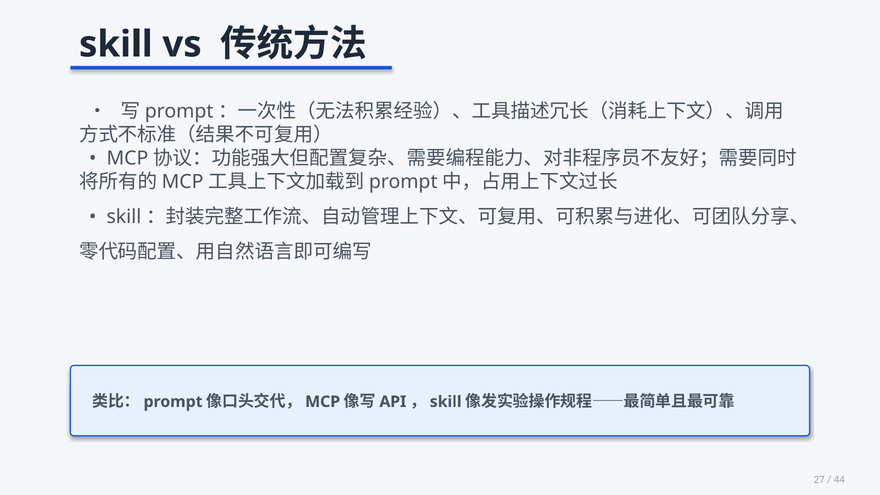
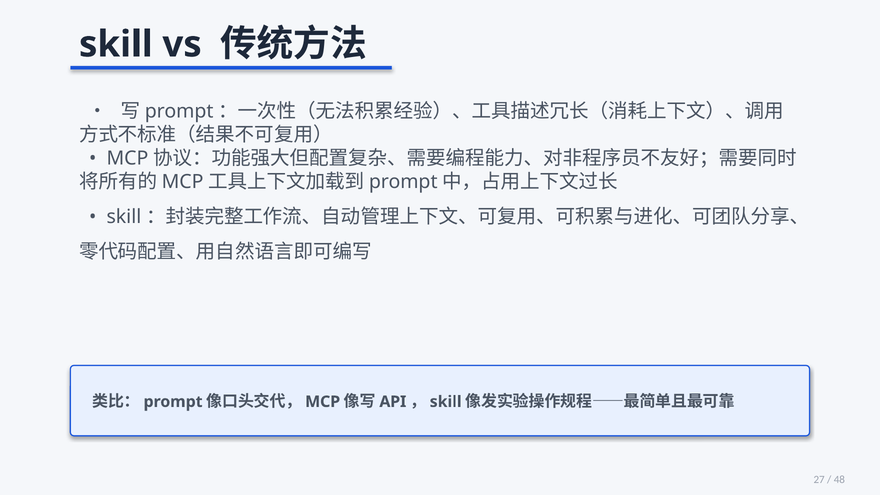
44: 44 -> 48
